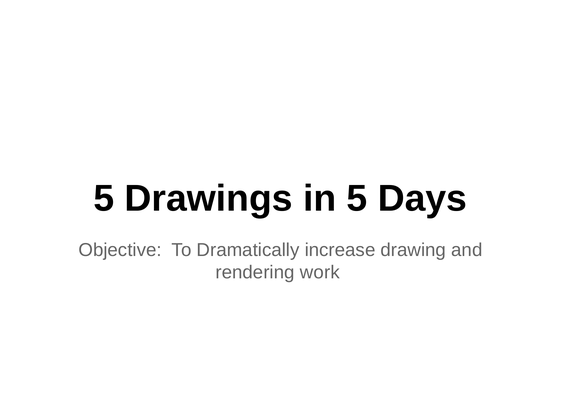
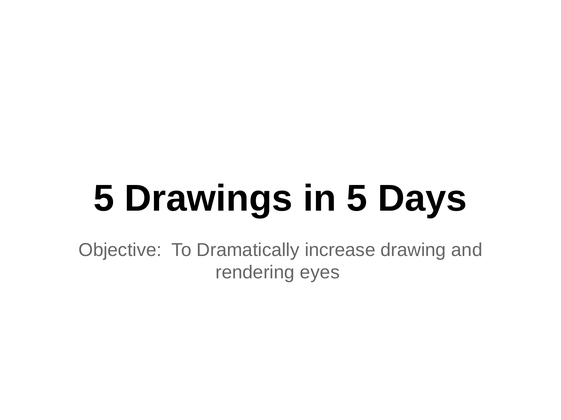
work: work -> eyes
